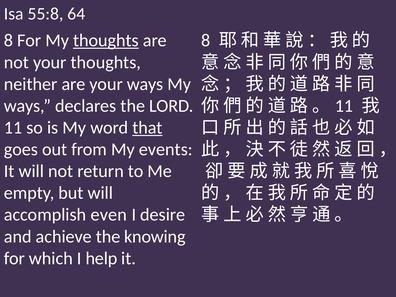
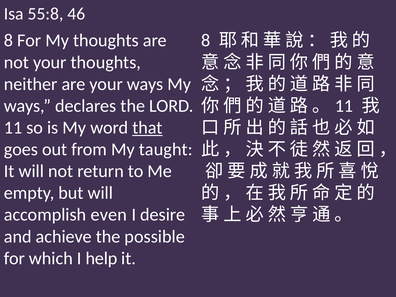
64: 64 -> 46
thoughts at (106, 41) underline: present -> none
events: events -> taught
knowing: knowing -> possible
